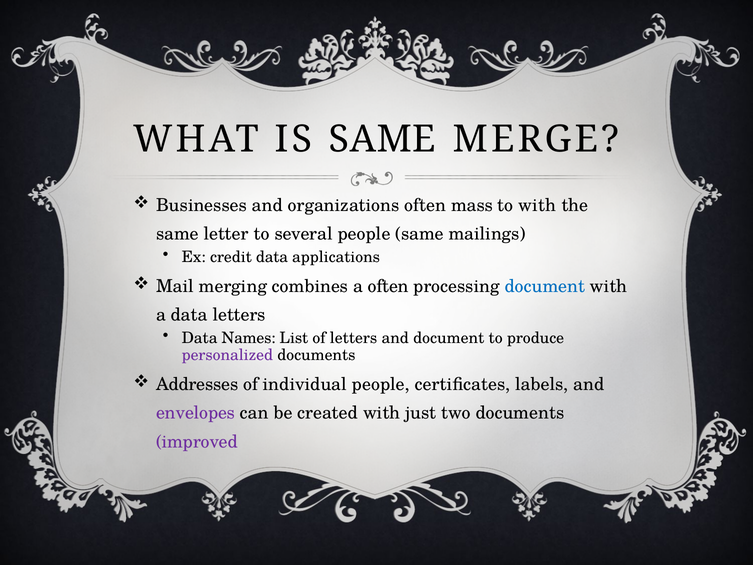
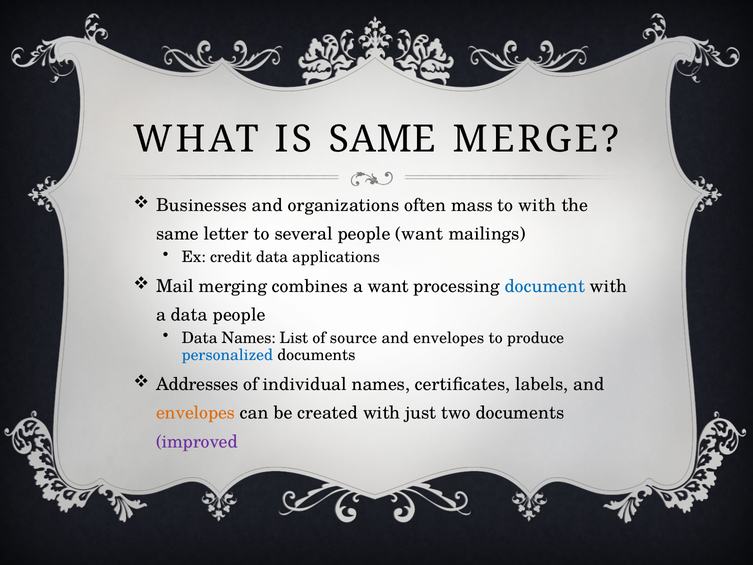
people same: same -> want
a often: often -> want
data letters: letters -> people
of letters: letters -> source
document at (449, 338): document -> envelopes
personalized colour: purple -> blue
individual people: people -> names
envelopes at (196, 413) colour: purple -> orange
